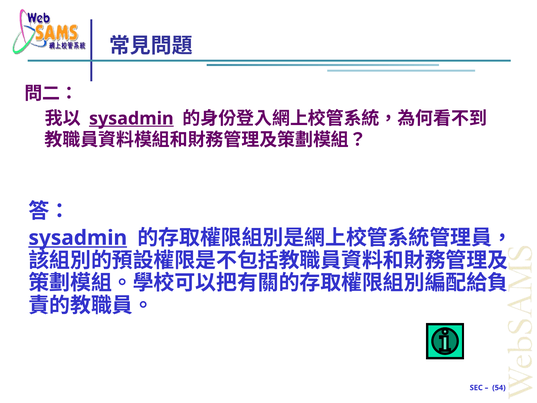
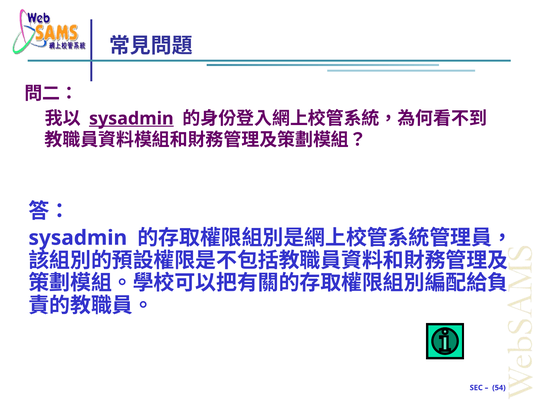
sysadmin at (78, 238) underline: present -> none
